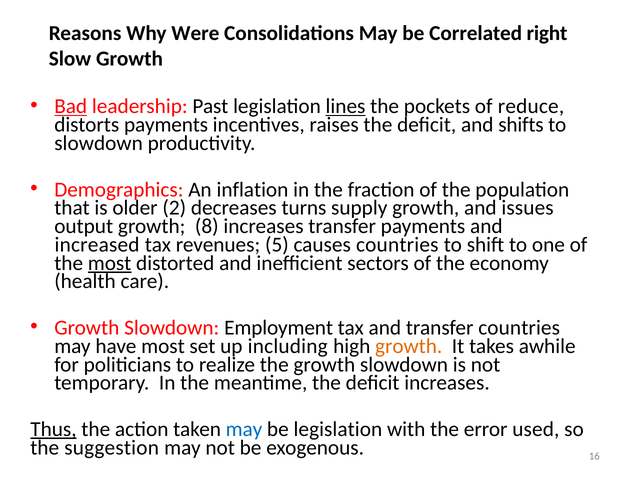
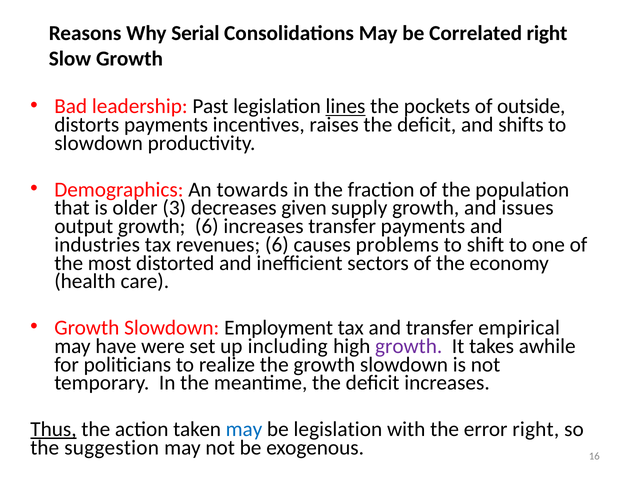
Were: Were -> Serial
Bad underline: present -> none
reduce: reduce -> outside
inflation: inflation -> towards
2: 2 -> 3
turns: turns -> given
growth 8: 8 -> 6
increased: increased -> industries
revenues 5: 5 -> 6
causes countries: countries -> problems
most at (110, 263) underline: present -> none
transfer countries: countries -> empirical
have most: most -> were
growth at (409, 346) colour: orange -> purple
error used: used -> right
